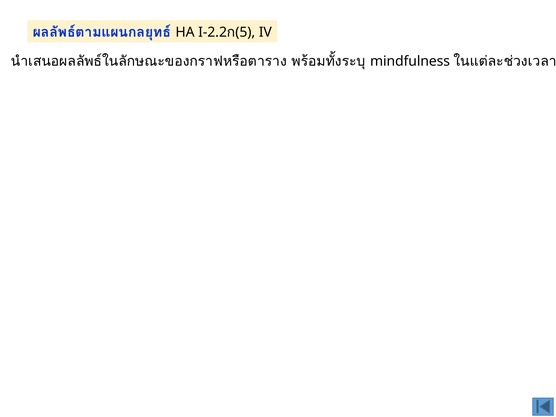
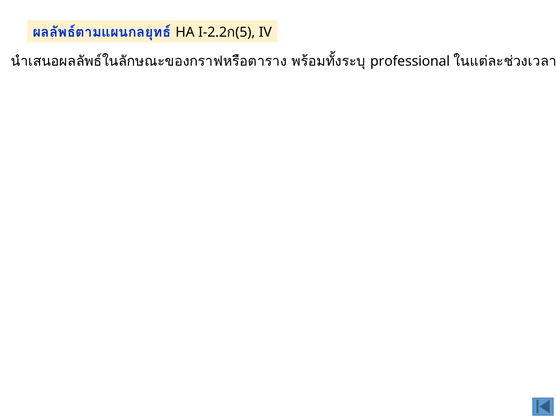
mindfulness: mindfulness -> professional
